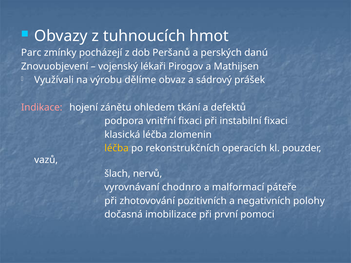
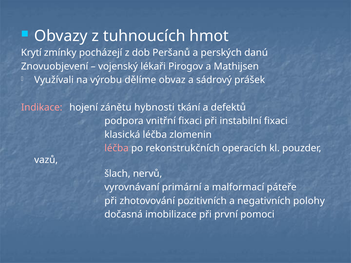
Parc: Parc -> Krytí
ohledem: ohledem -> hybnosti
léčba at (117, 148) colour: yellow -> pink
chodnro: chodnro -> primární
